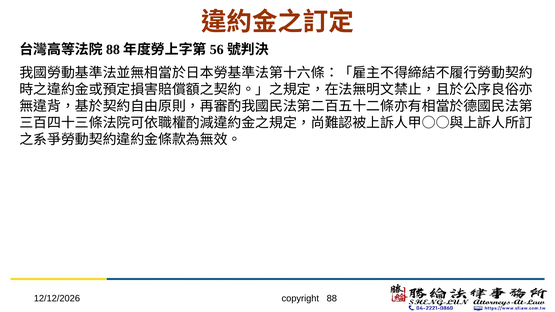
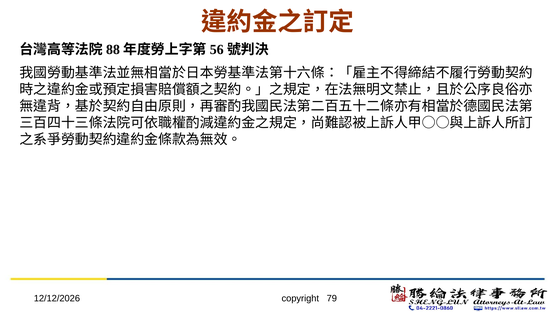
88: 88 -> 79
